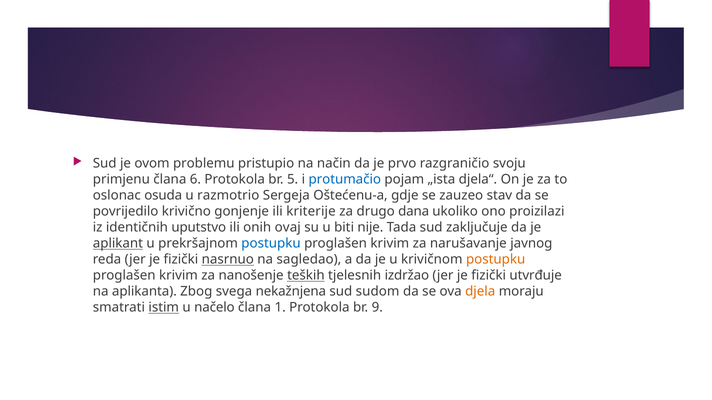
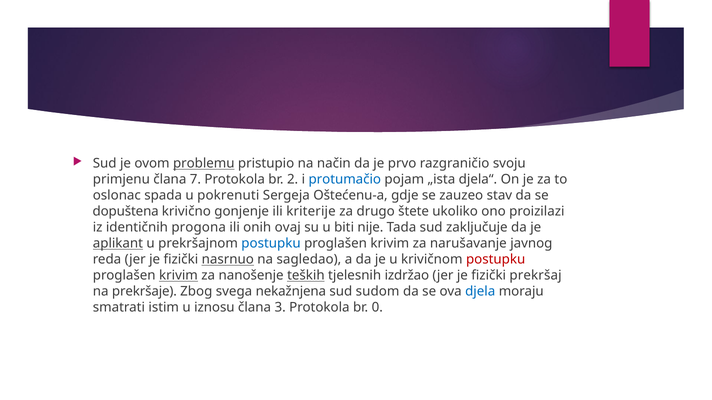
problemu underline: none -> present
6: 6 -> 7
5: 5 -> 2
osuda: osuda -> spada
razmotrio: razmotrio -> pokrenuti
povrijedilo: povrijedilo -> dopuštena
dana: dana -> štete
uputstvo: uputstvo -> progona
postupku at (496, 260) colour: orange -> red
krivim at (178, 276) underline: none -> present
utvrđuje: utvrđuje -> prekršaj
aplikanta: aplikanta -> prekršaje
djela colour: orange -> blue
istim underline: present -> none
načelo: načelo -> iznosu
1: 1 -> 3
9: 9 -> 0
